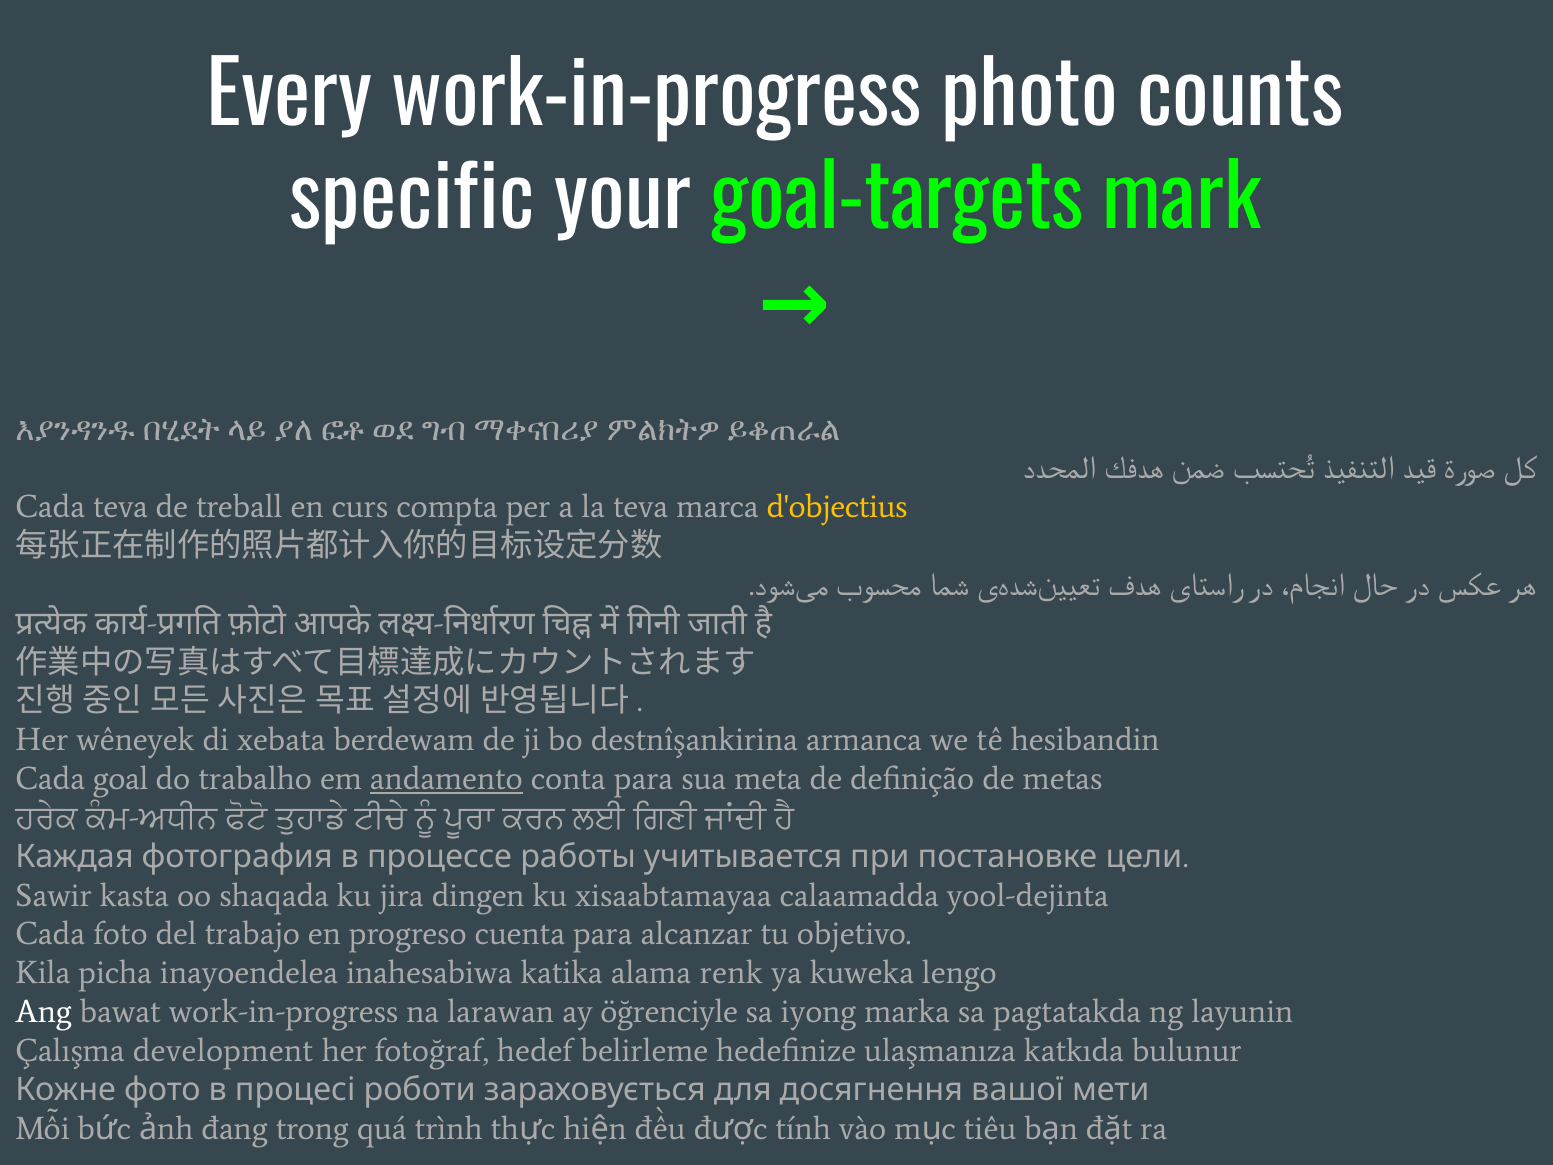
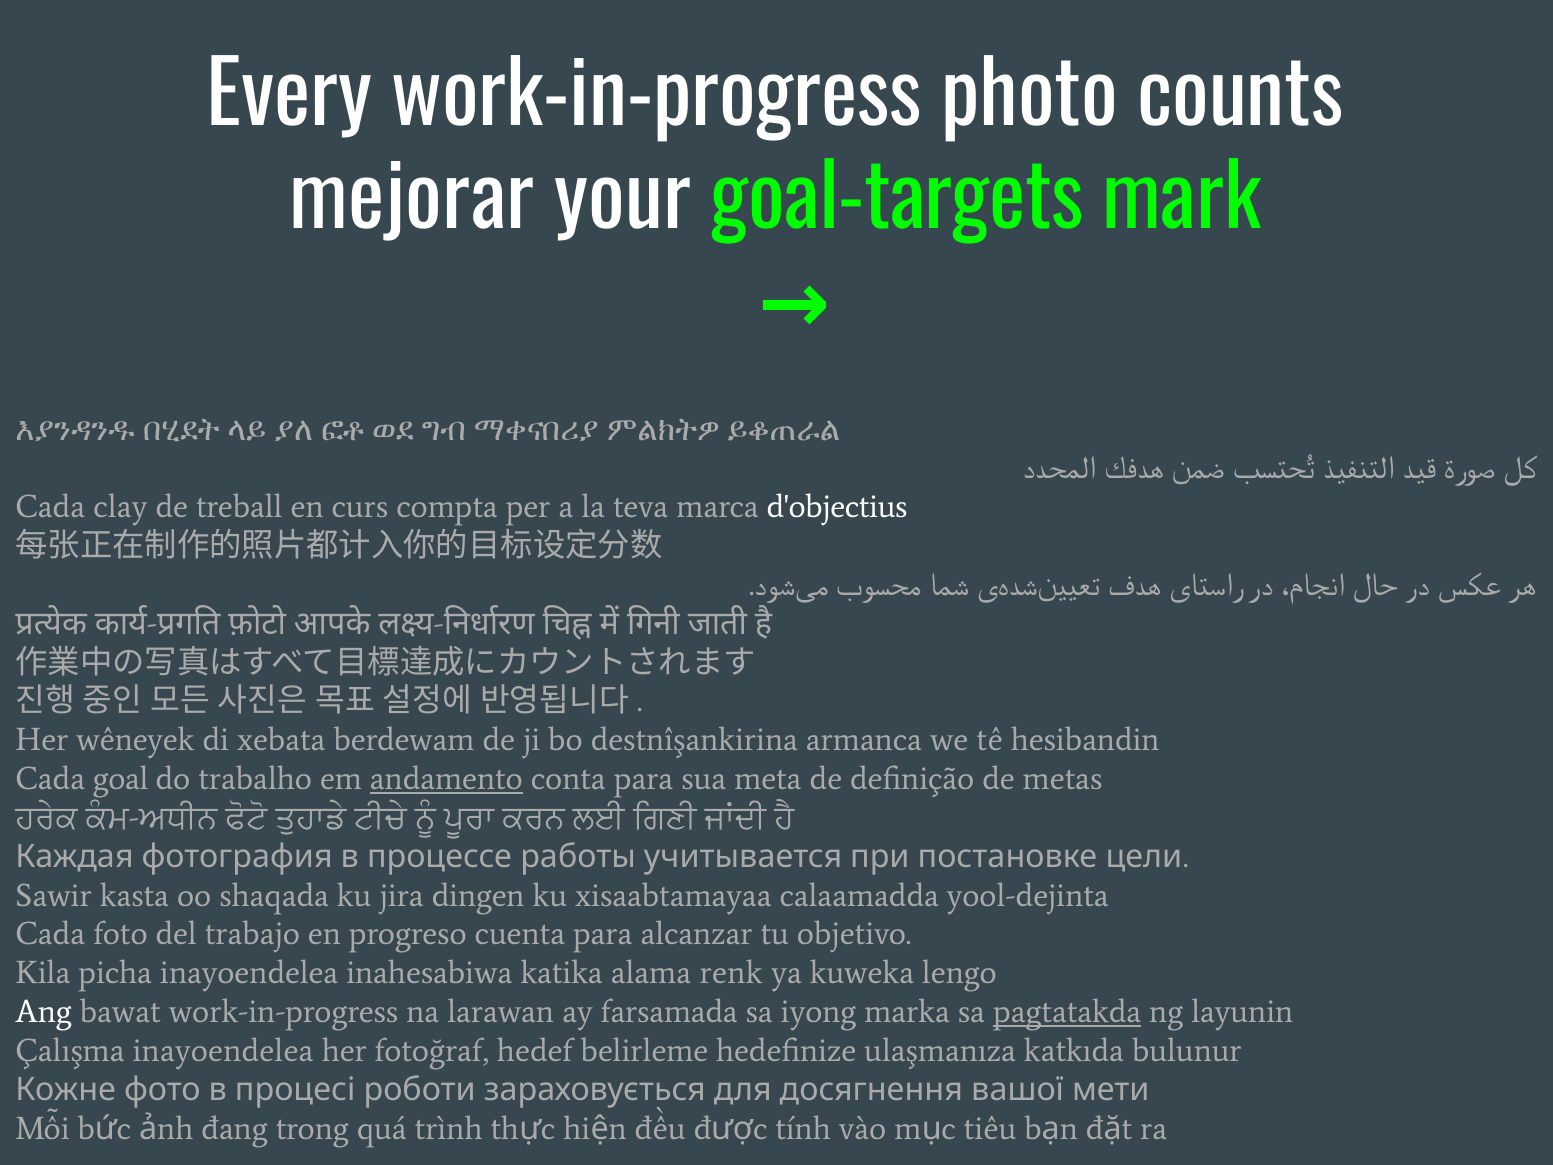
specific: specific -> mejorar
Cada teva: teva -> clay
d'objectius colour: yellow -> white
öğrenciyle: öğrenciyle -> farsamada
pagtatakda underline: none -> present
Çalışma development: development -> inayoendelea
